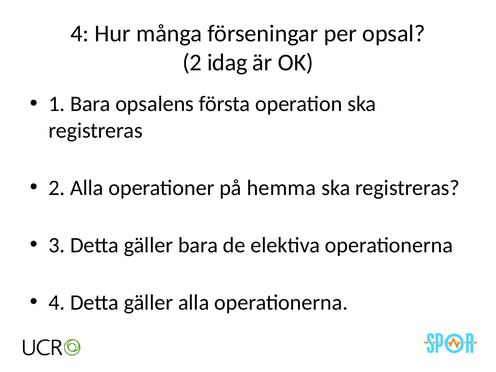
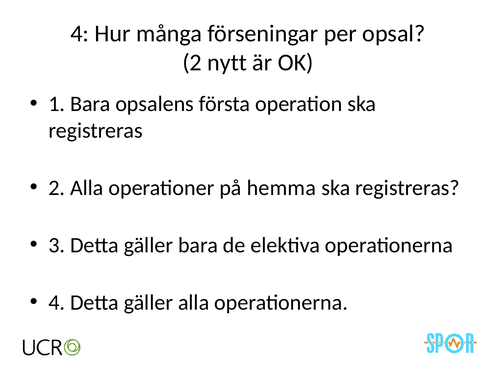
idag: idag -> nytt
